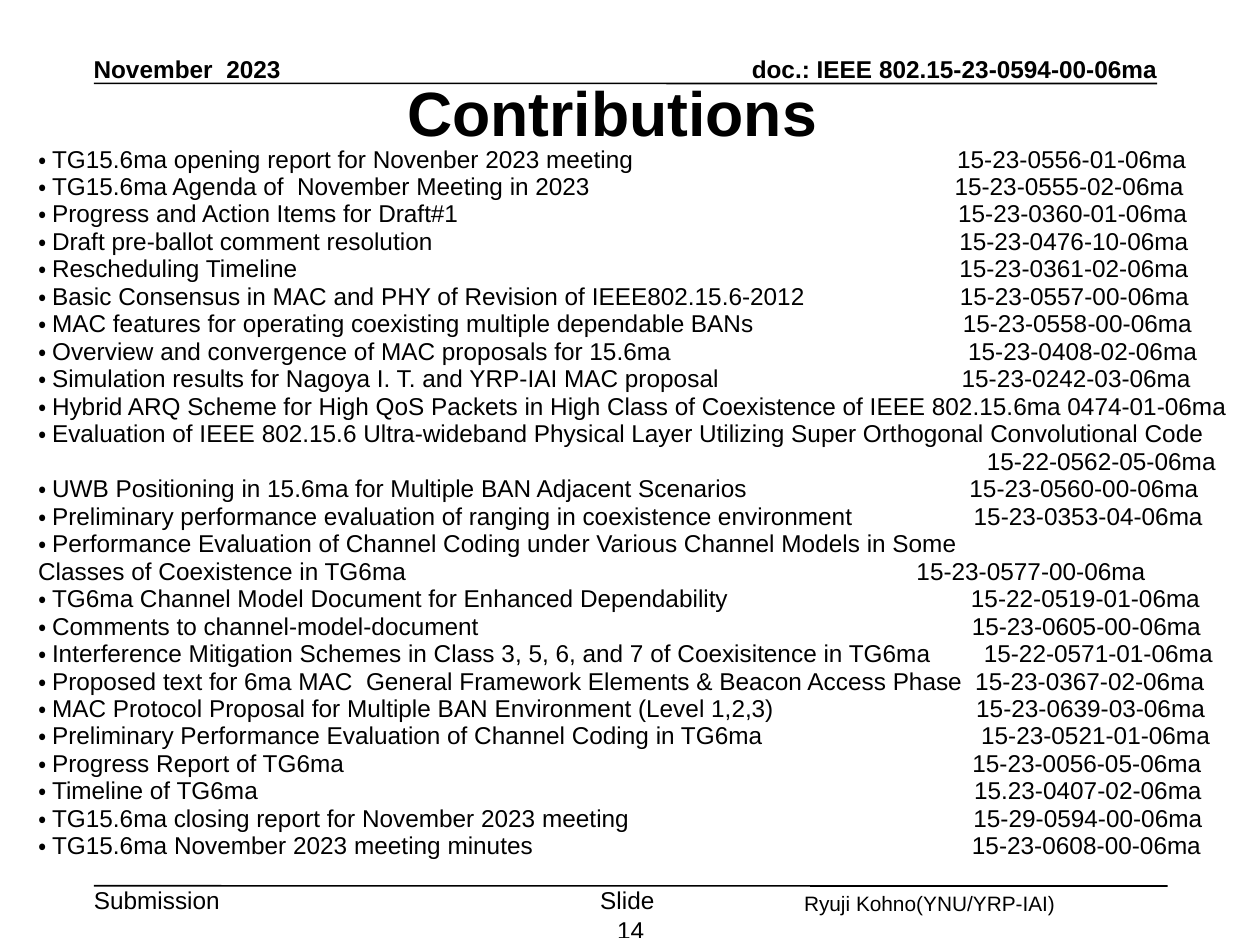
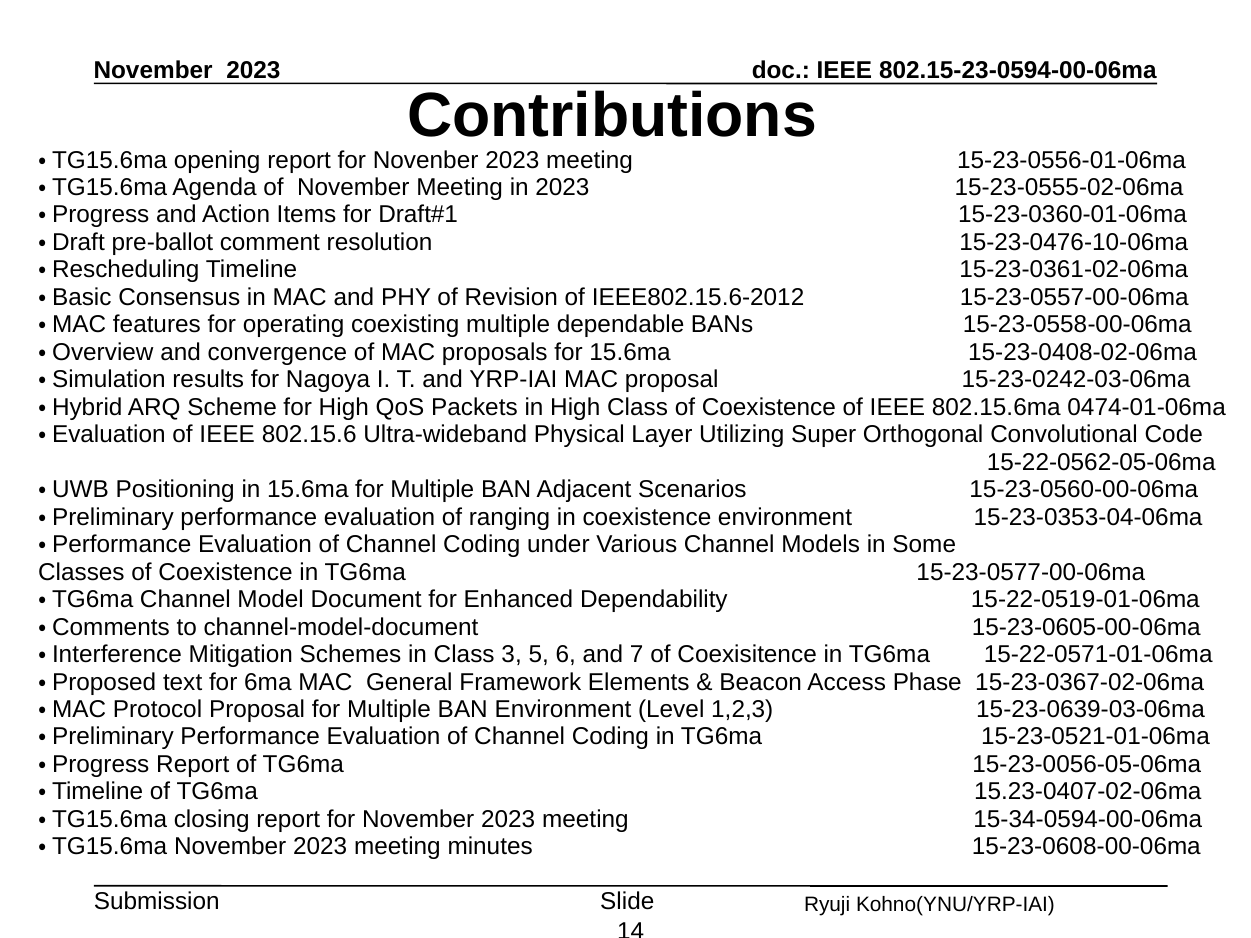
15-29-0594-00-06ma: 15-29-0594-00-06ma -> 15-34-0594-00-06ma
